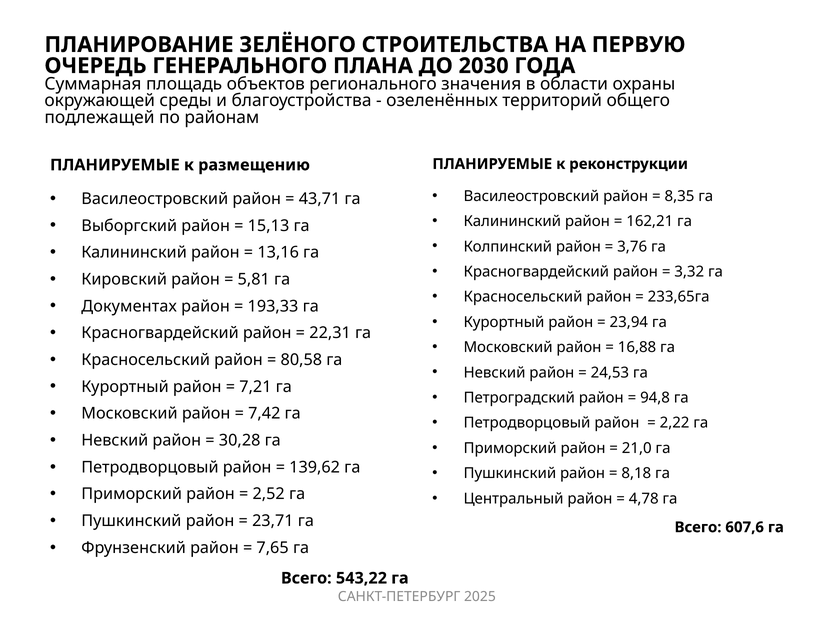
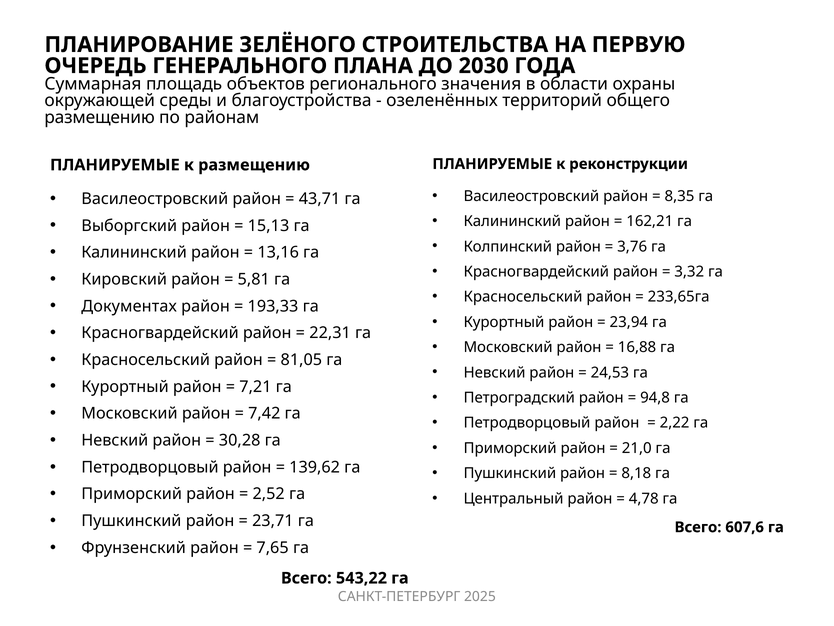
подлежащей at (99, 117): подлежащей -> размещению
80,58: 80,58 -> 81,05
